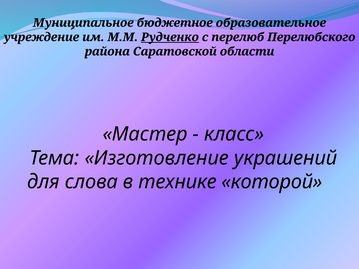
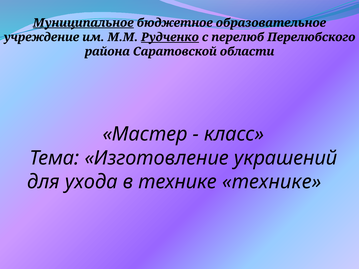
Муниципальное underline: none -> present
слова: слова -> ухода
технике которой: которой -> технике
